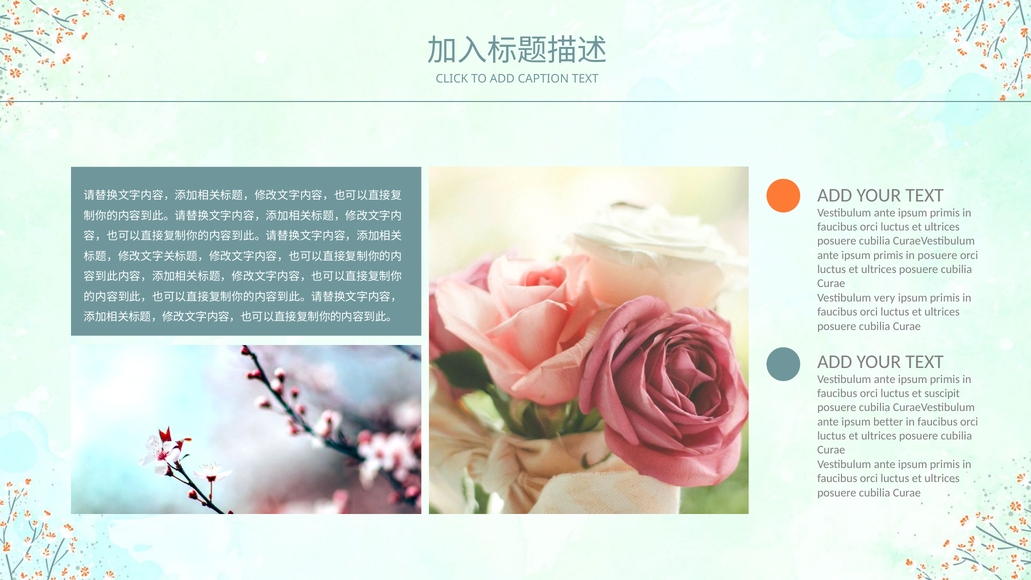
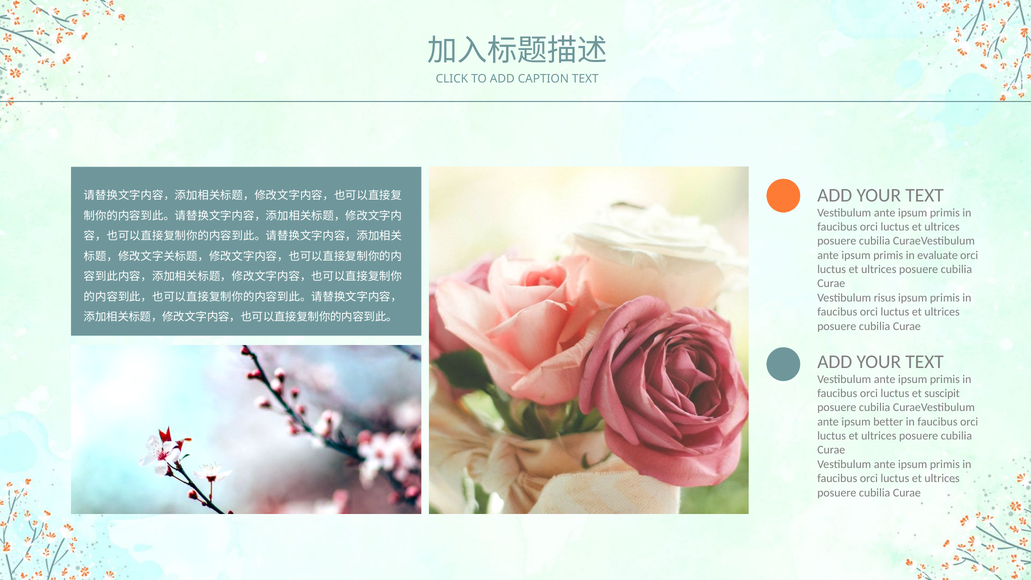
in posuere: posuere -> evaluate
very: very -> risus
